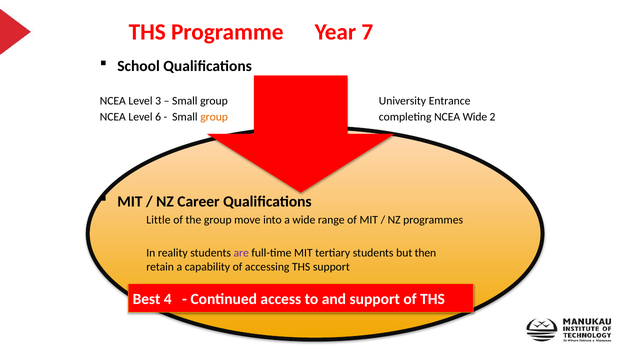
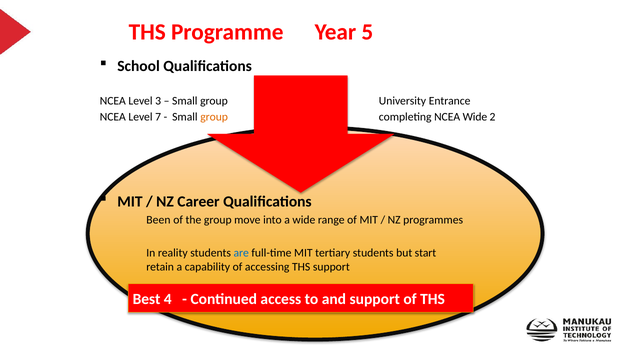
7: 7 -> 5
6: 6 -> 7
Little: Little -> Been
are colour: purple -> blue
then: then -> start
